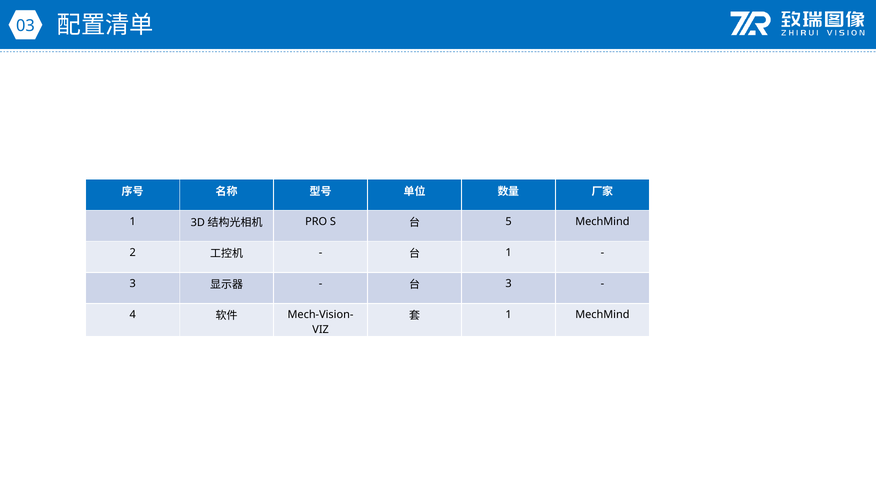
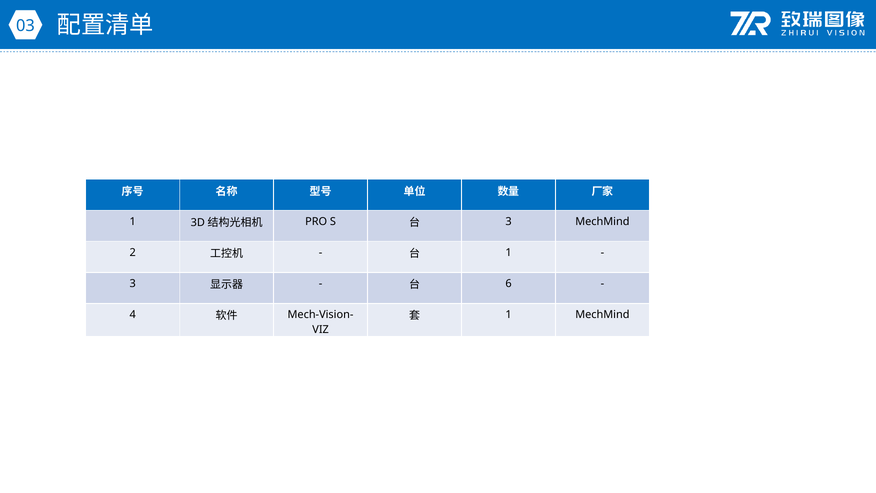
5 at (509, 222): 5 -> 3
3 at (509, 284): 3 -> 6
